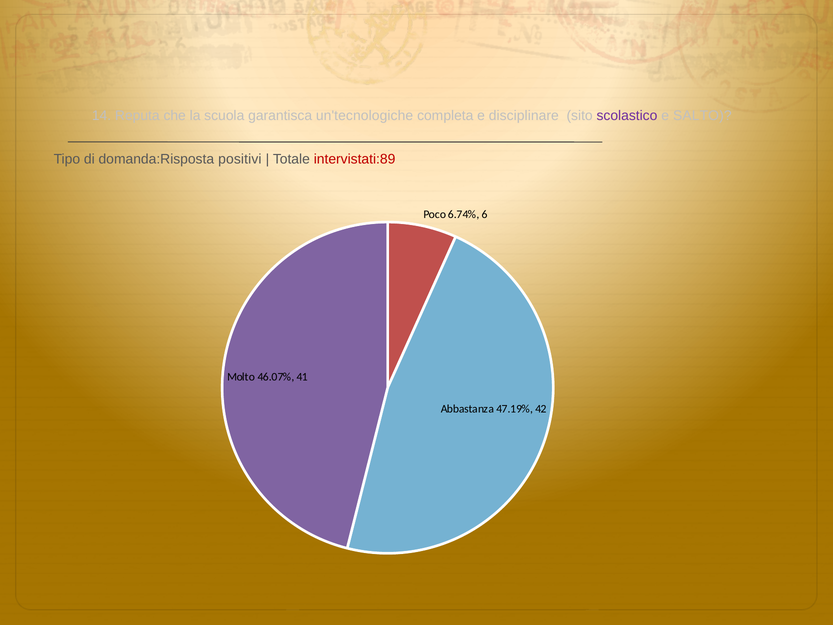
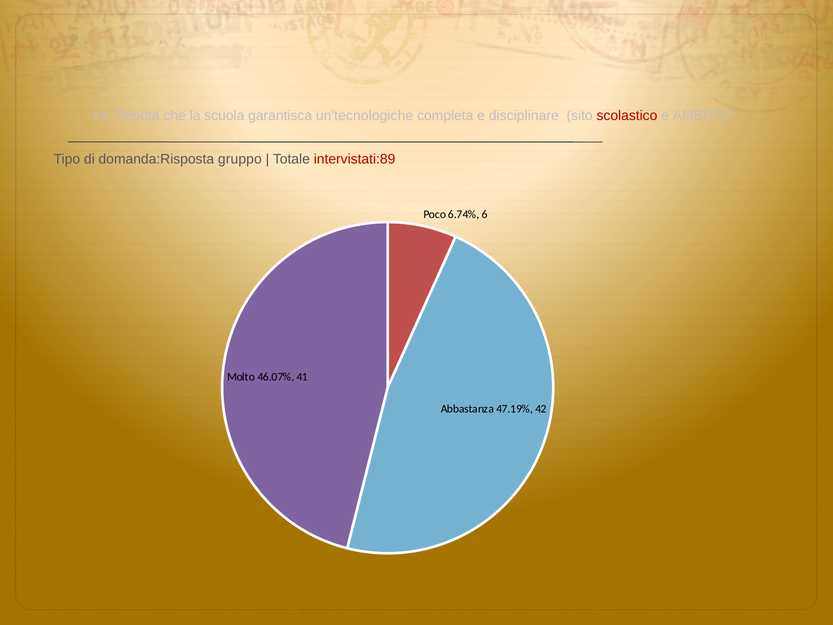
scolastico colour: purple -> red
SALTO: SALTO -> AMBITI
positivi: positivi -> gruppo
